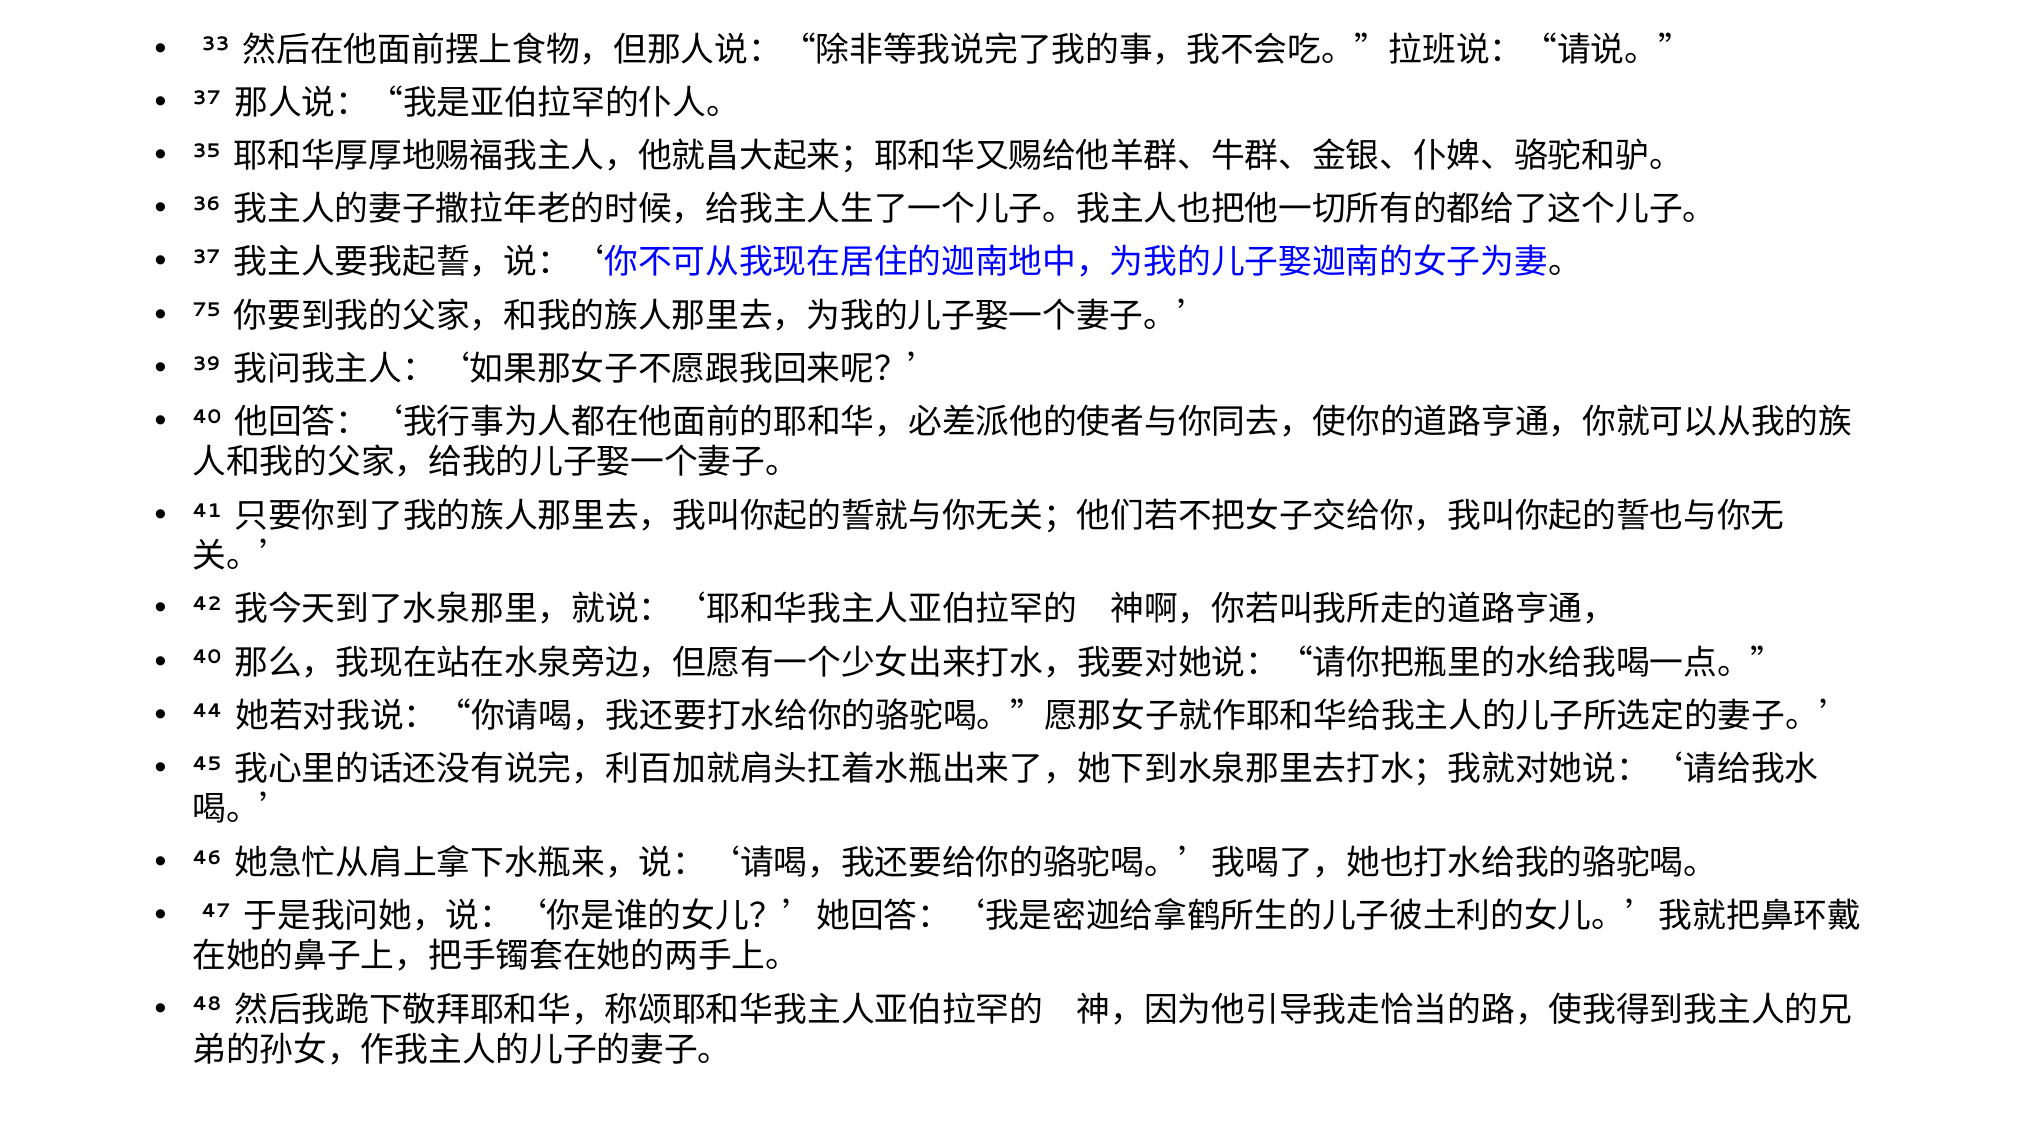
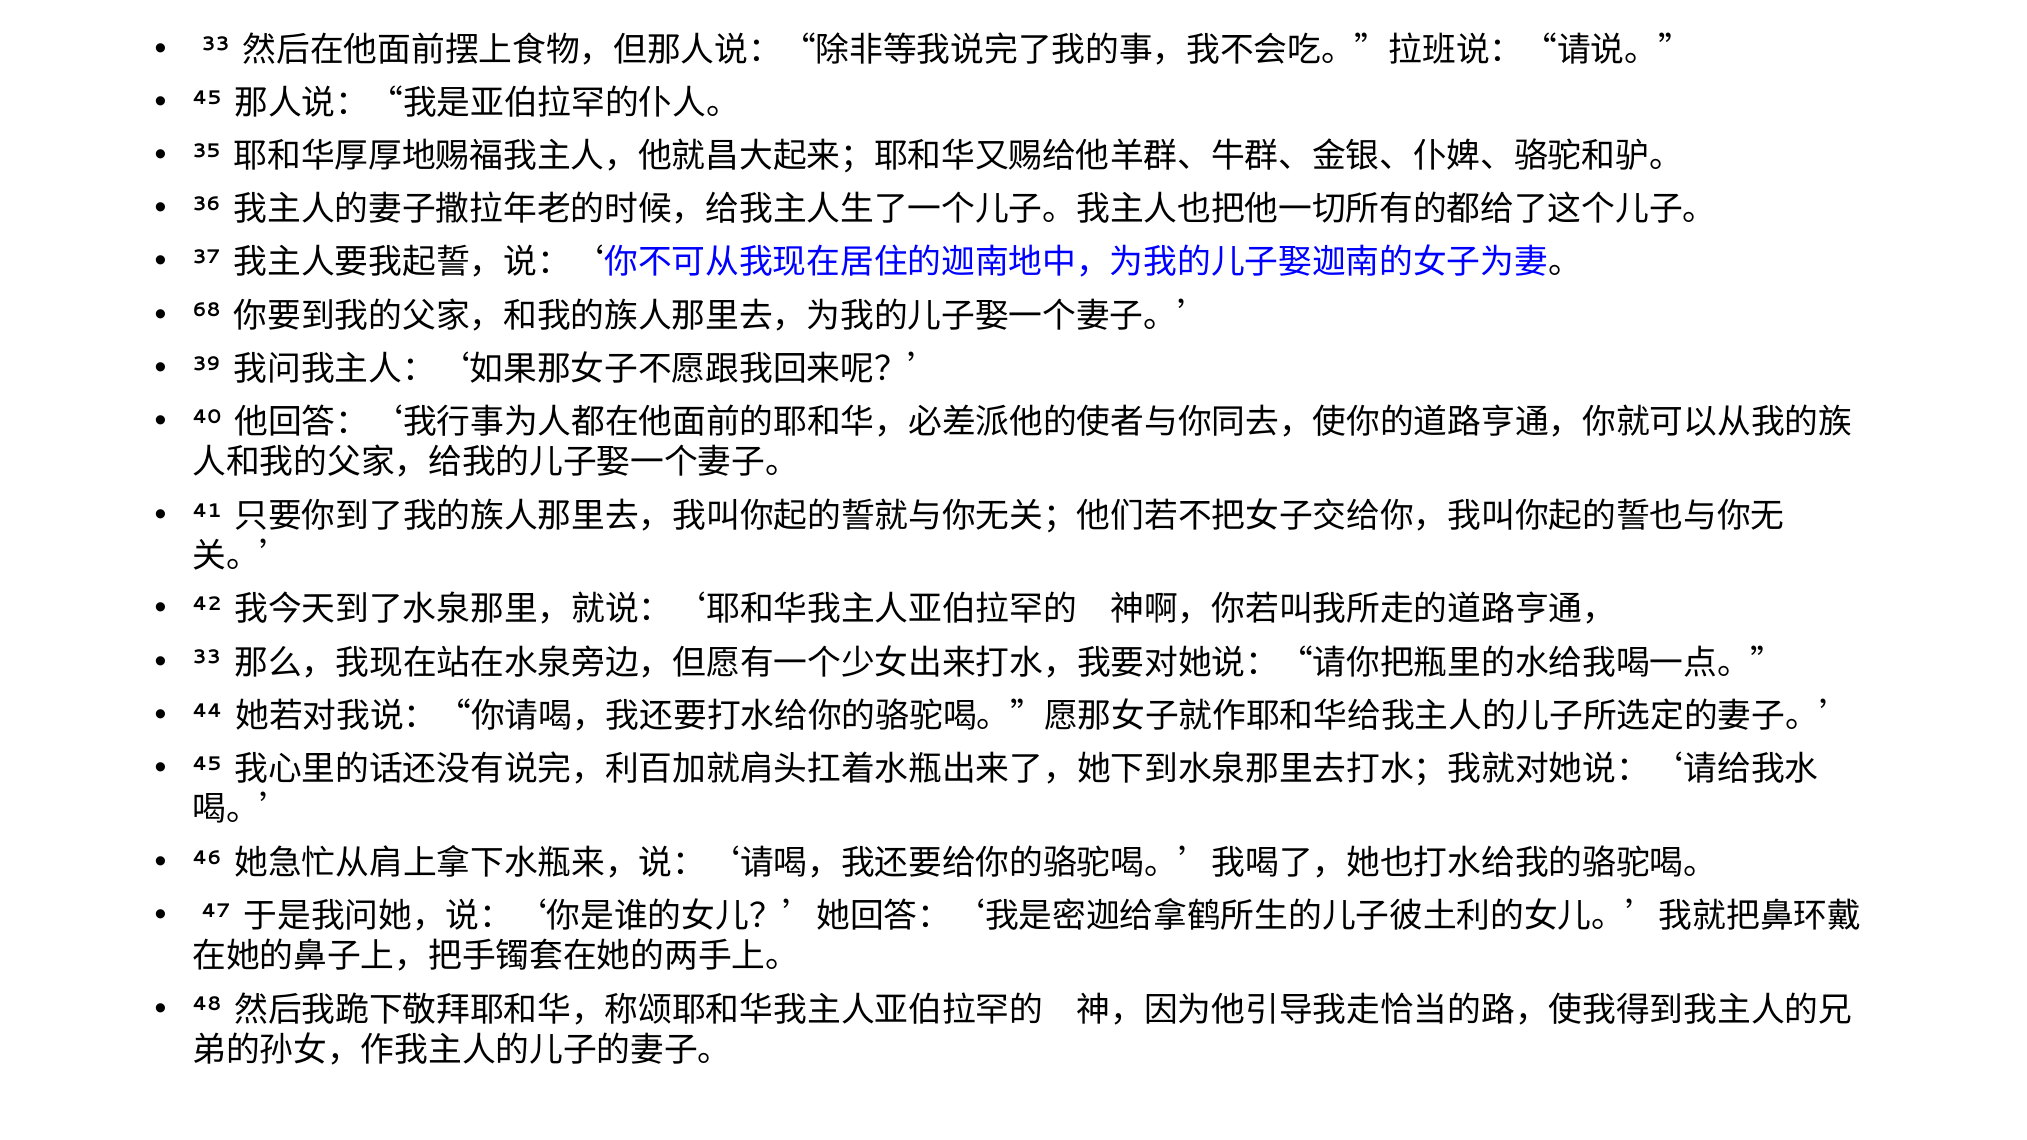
37 at (207, 98): 37 -> 45
75: 75 -> 68
40 at (207, 658): 40 -> 33
